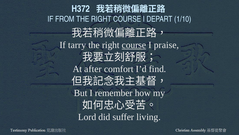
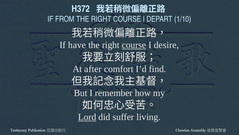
tarry: tarry -> have
praise: praise -> desire
Lord underline: none -> present
